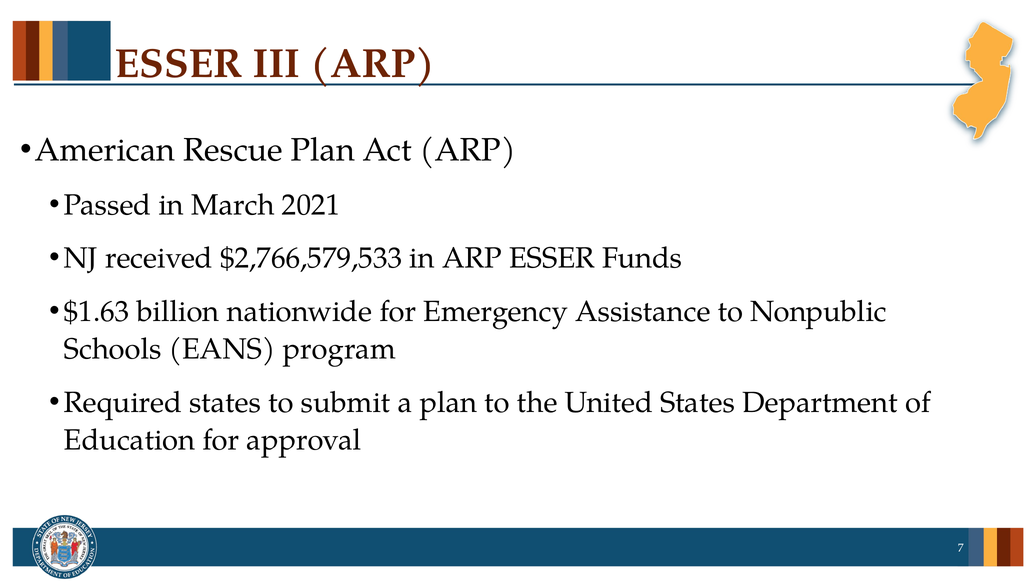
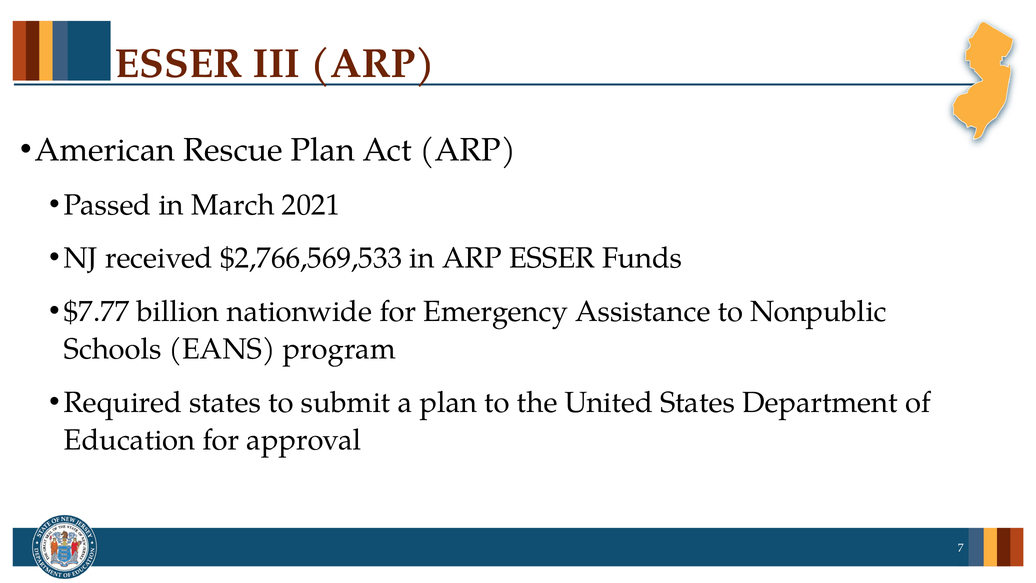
$2,766,579,533: $2,766,579,533 -> $2,766,569,533
$1.63: $1.63 -> $7.77
